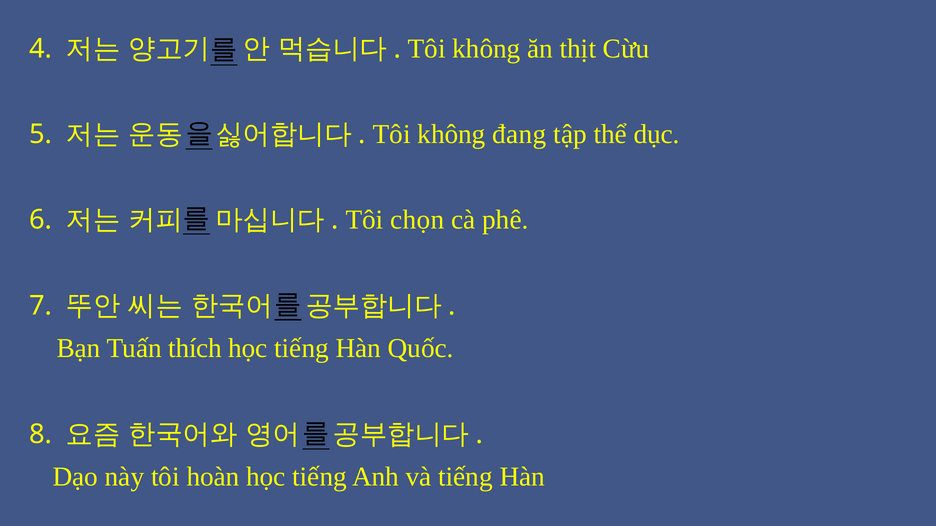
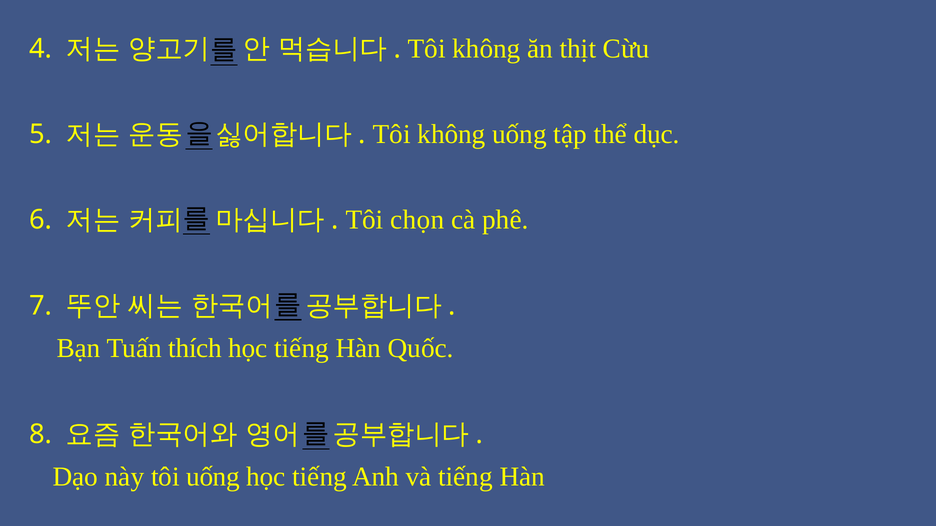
không đang: đang -> uống
tôi hoàn: hoàn -> uống
